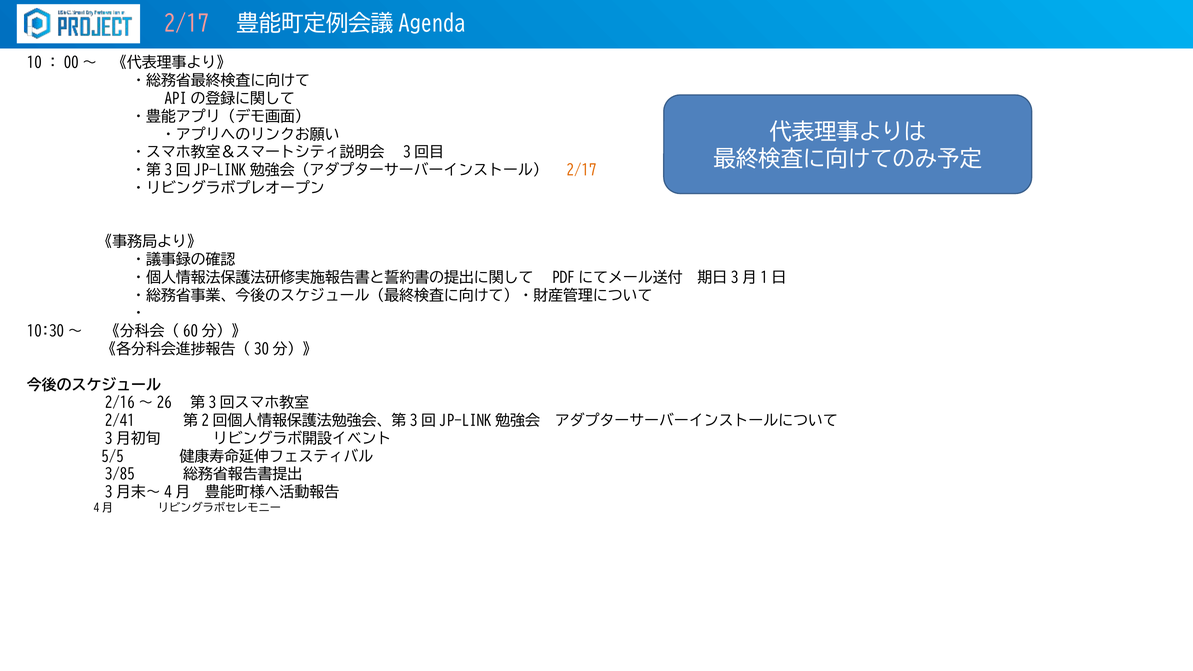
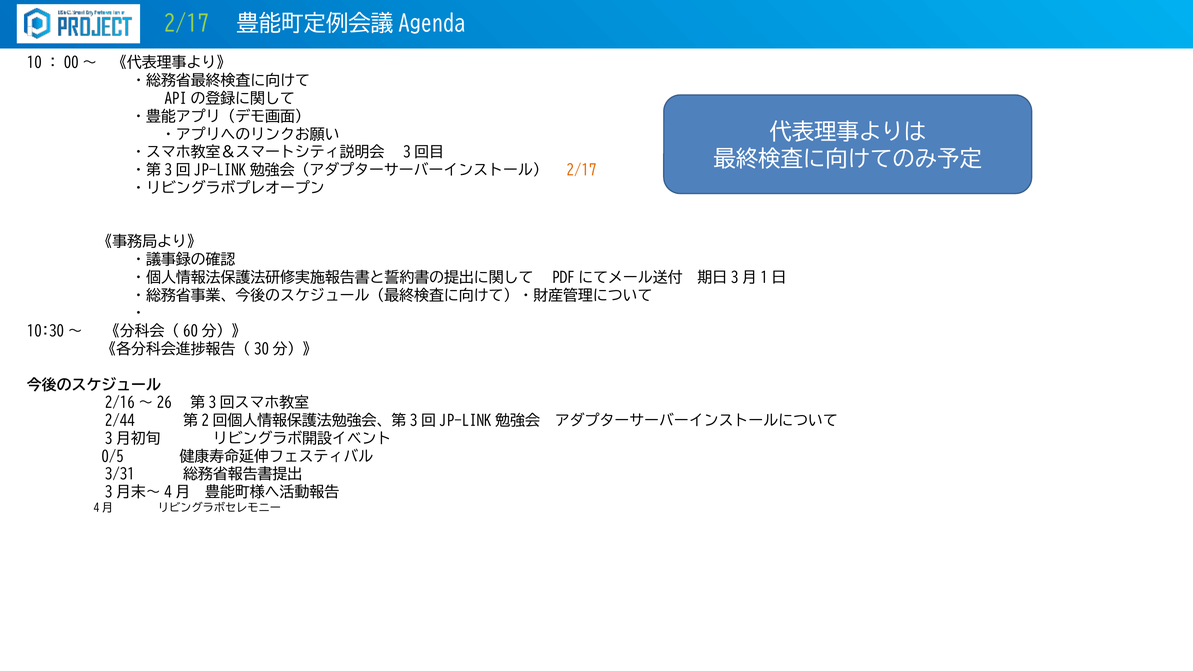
2/17 at (186, 24) colour: pink -> light green
2/41: 2/41 -> 2/44
5/5: 5/5 -> 0/5
3/85: 3/85 -> 3/31
